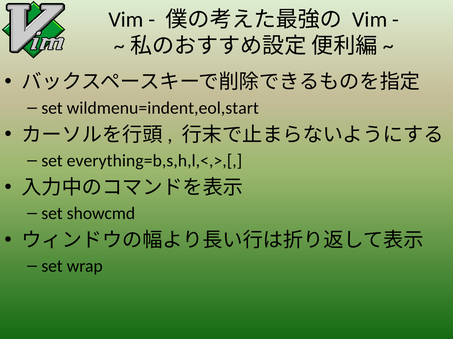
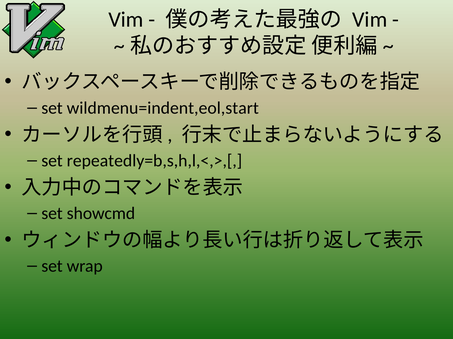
everything=b,s,h,l,<,>,[: everything=b,s,h,l,<,>,[ -> repeatedly=b,s,h,l,<,>,[
